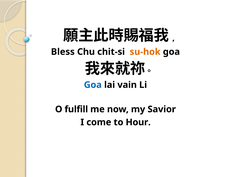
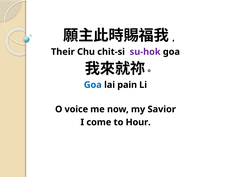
Bless: Bless -> Their
su-hok colour: orange -> purple
vain: vain -> pain
fulfill: fulfill -> voice
